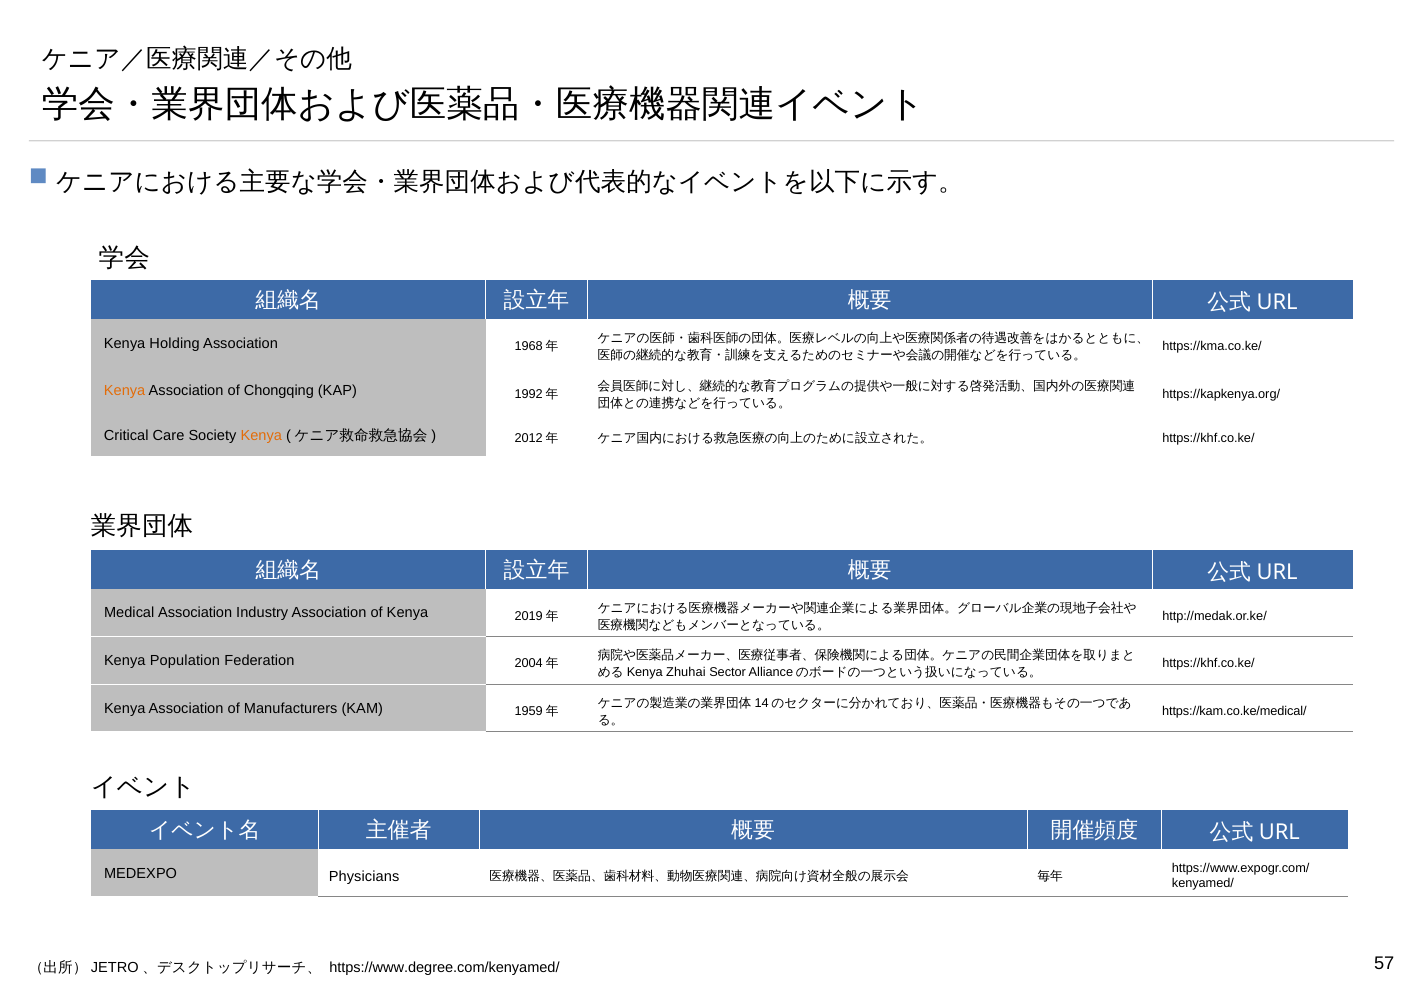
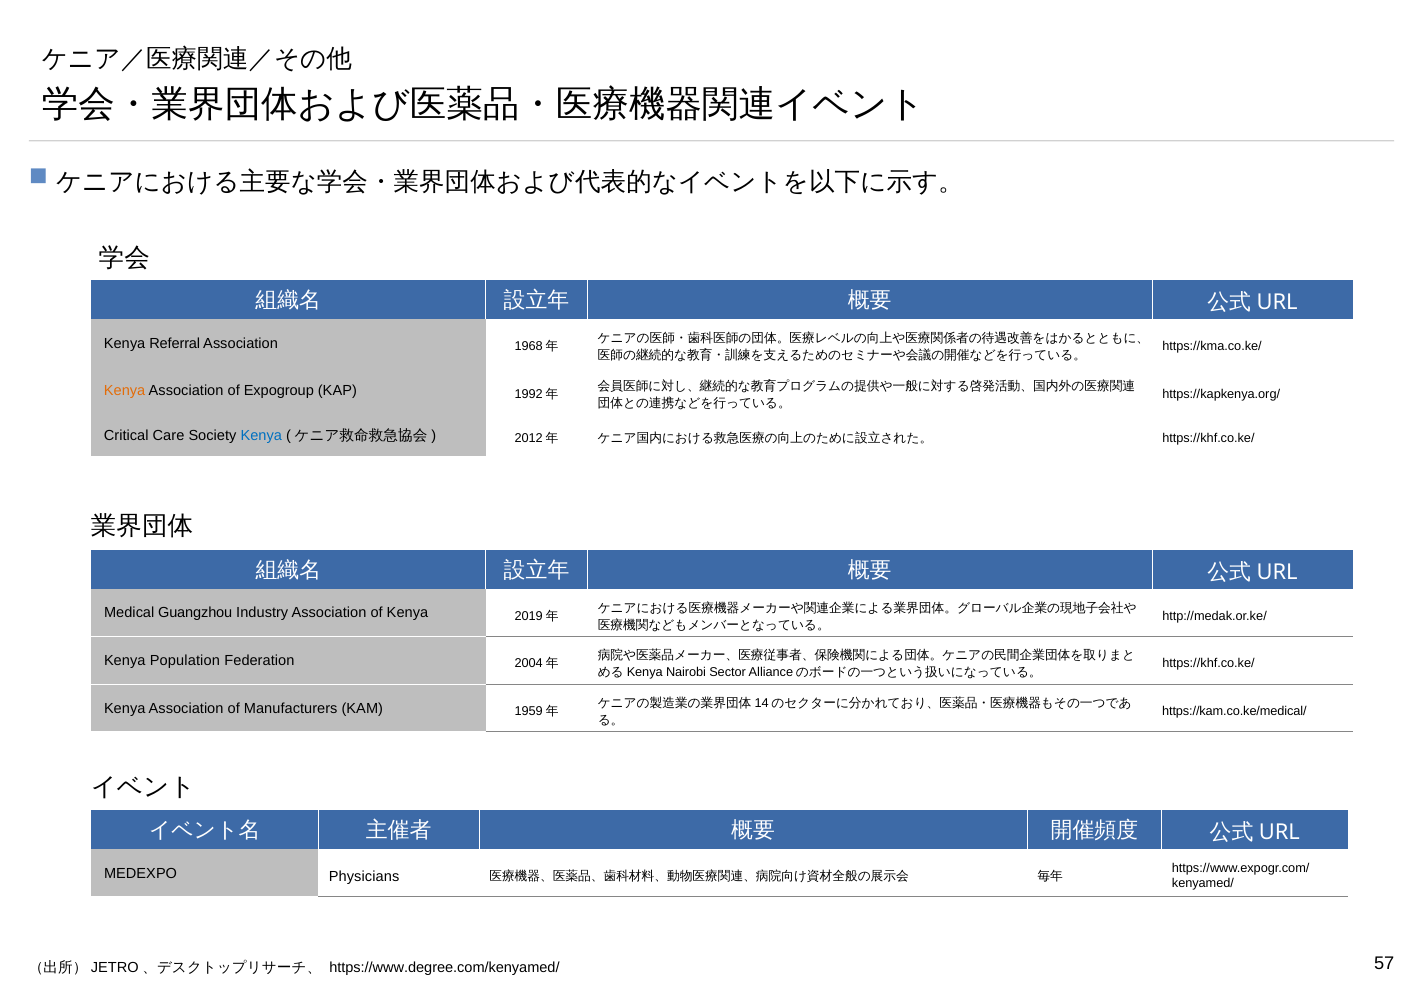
Holding: Holding -> Referral
Chongqing: Chongqing -> Expogroup
Kenya at (261, 435) colour: orange -> blue
Medical Association: Association -> Guangzhou
Zhuhai: Zhuhai -> Nairobi
